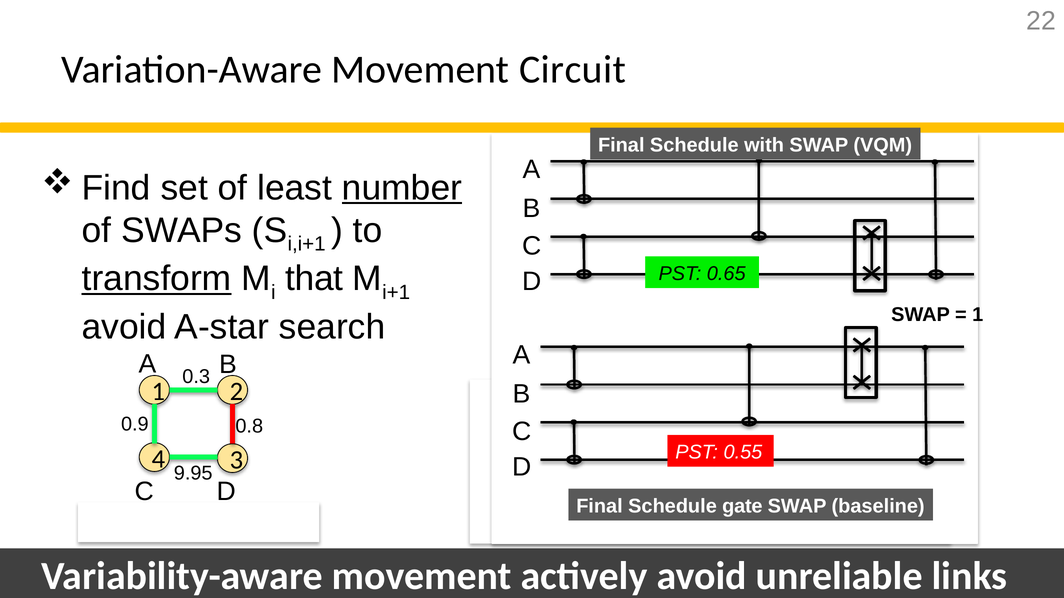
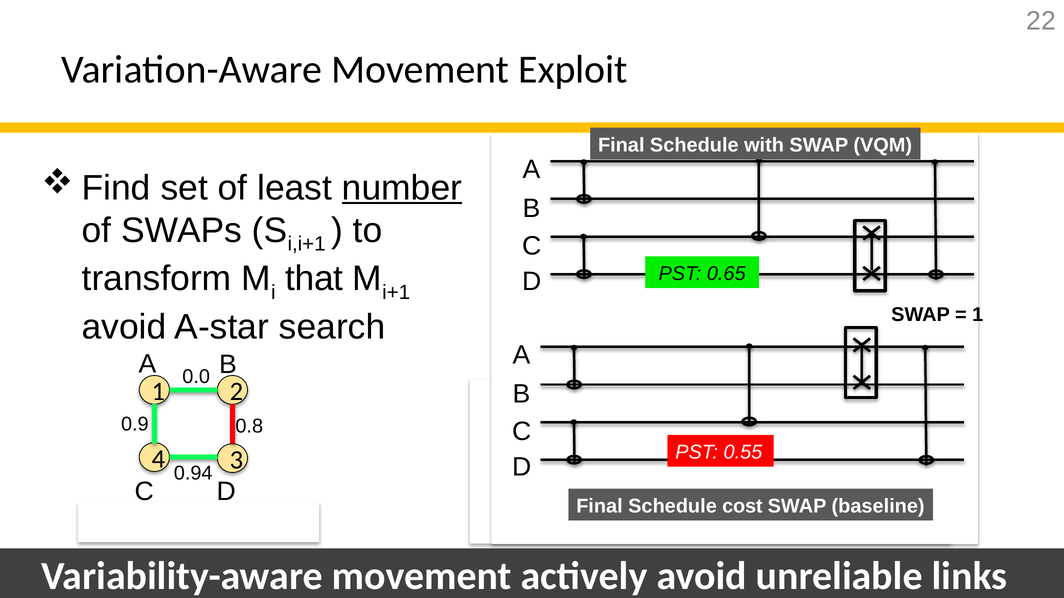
Circuit: Circuit -> Exploit
transform underline: present -> none
0.3: 0.3 -> 0.0
9.95: 9.95 -> 0.94
gate: gate -> cost
